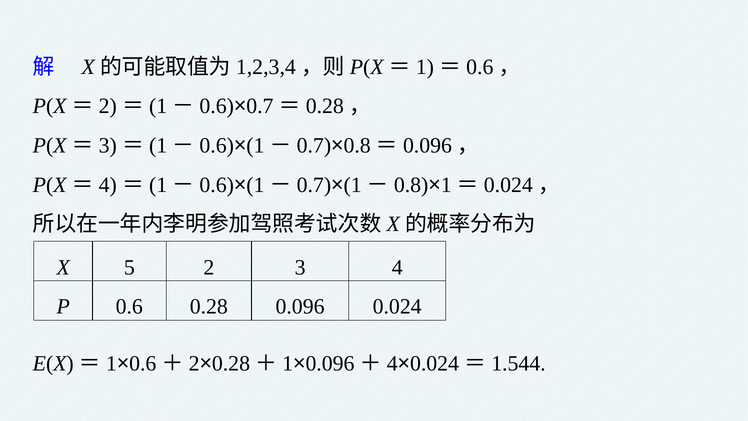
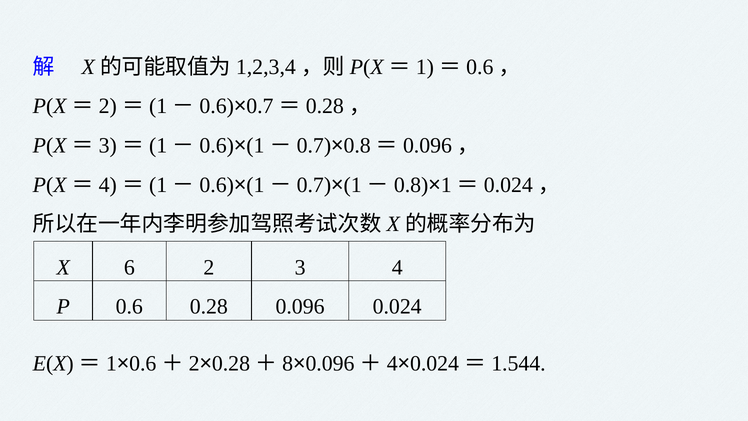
5: 5 -> 6
1 at (288, 364): 1 -> 8
